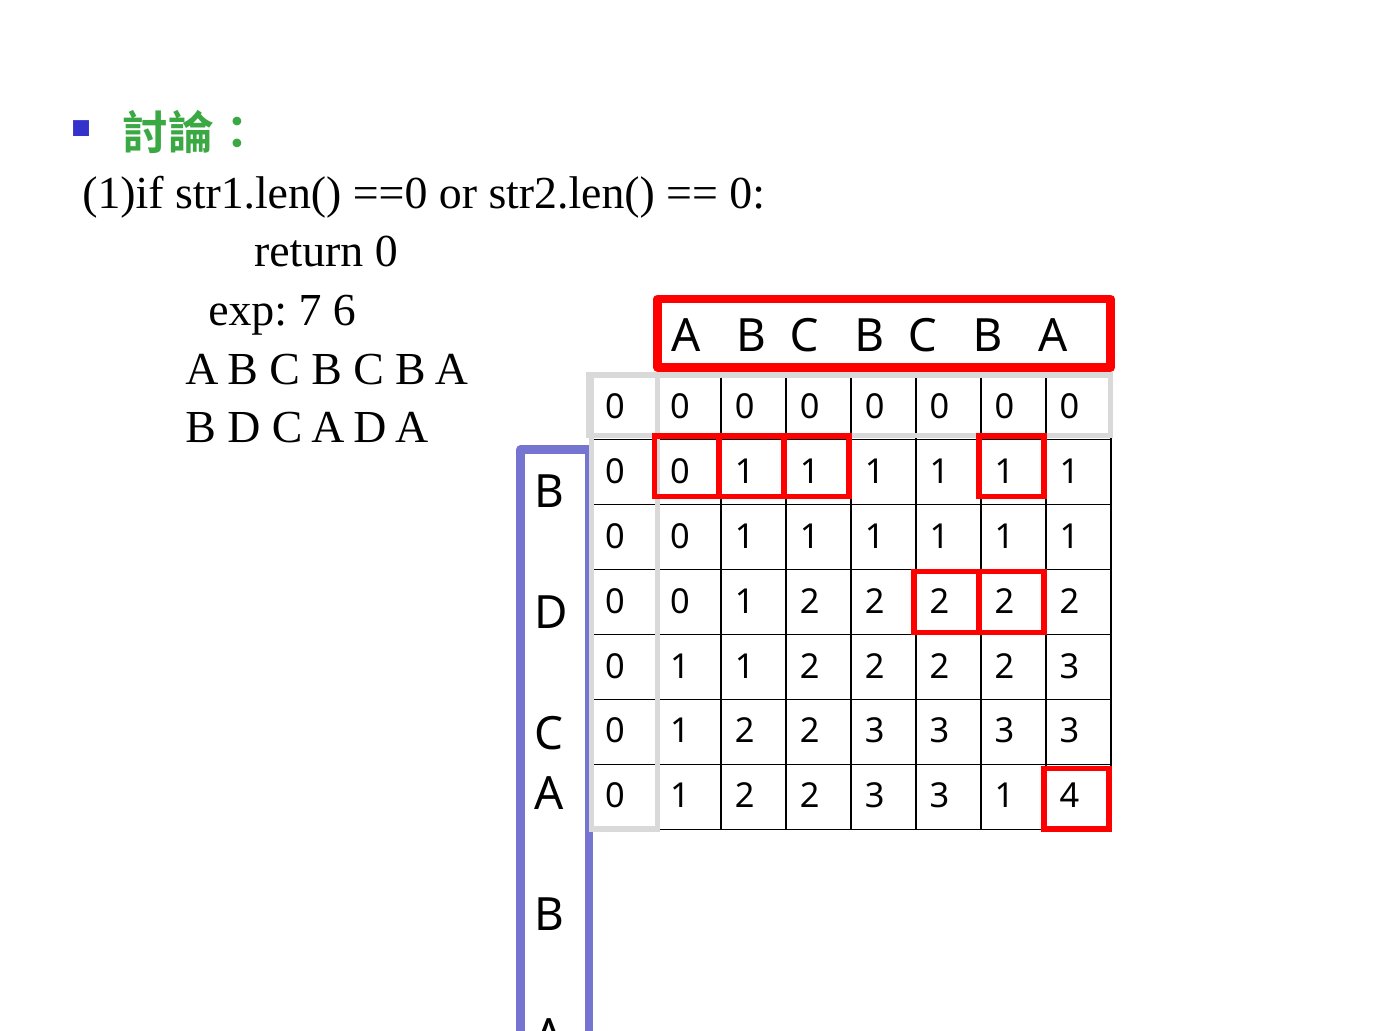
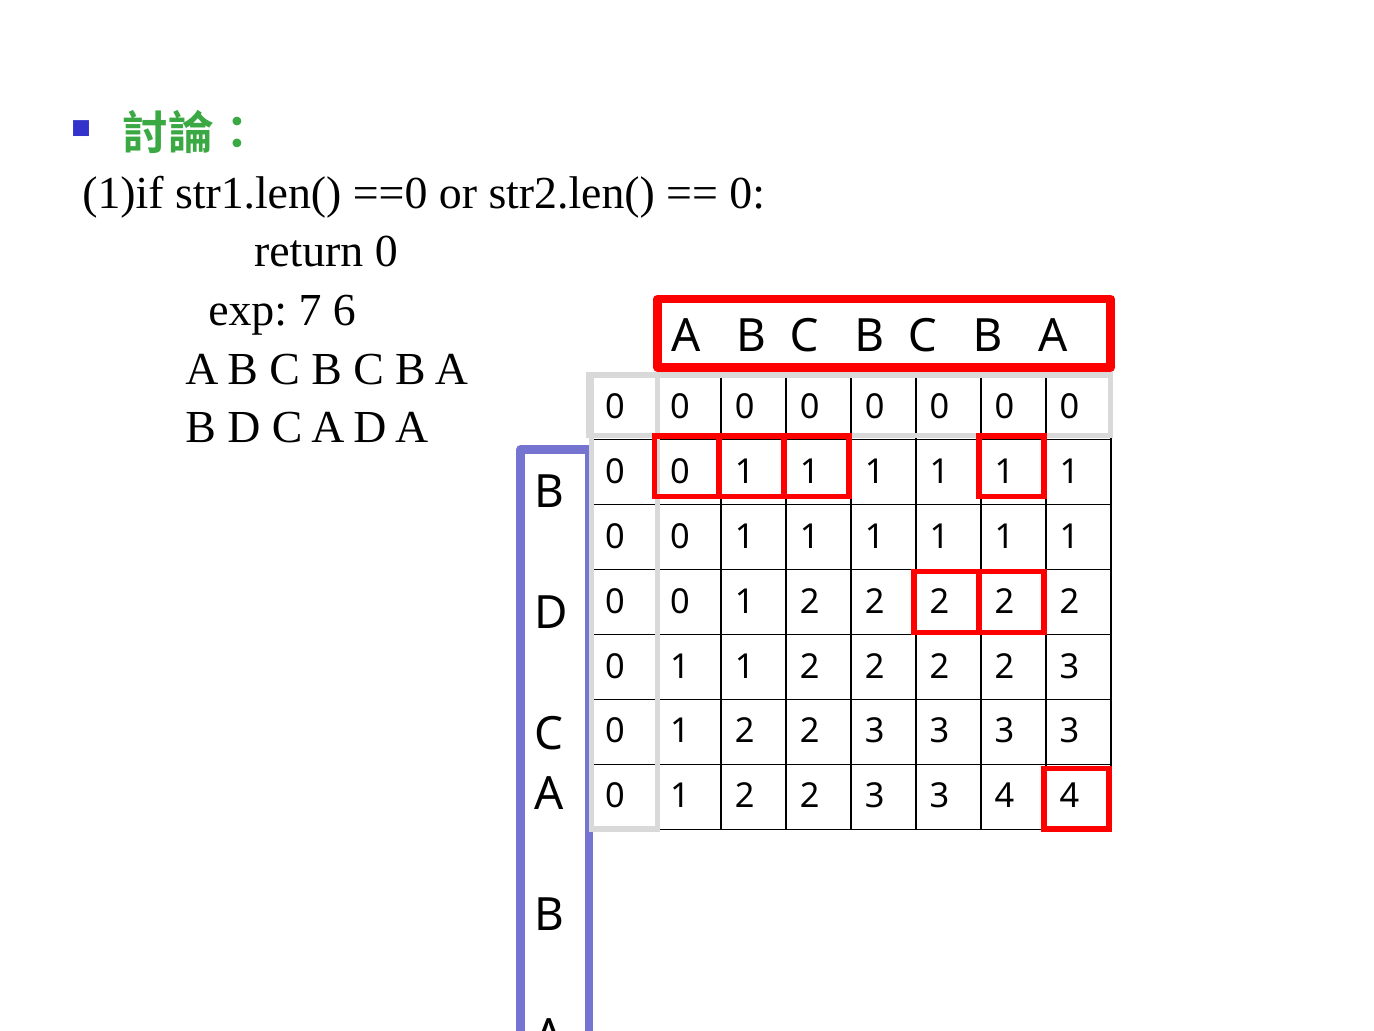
3 1: 1 -> 4
